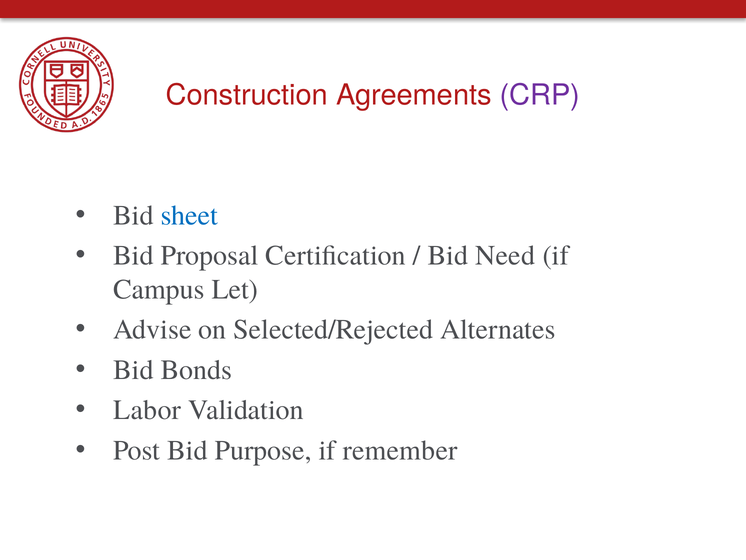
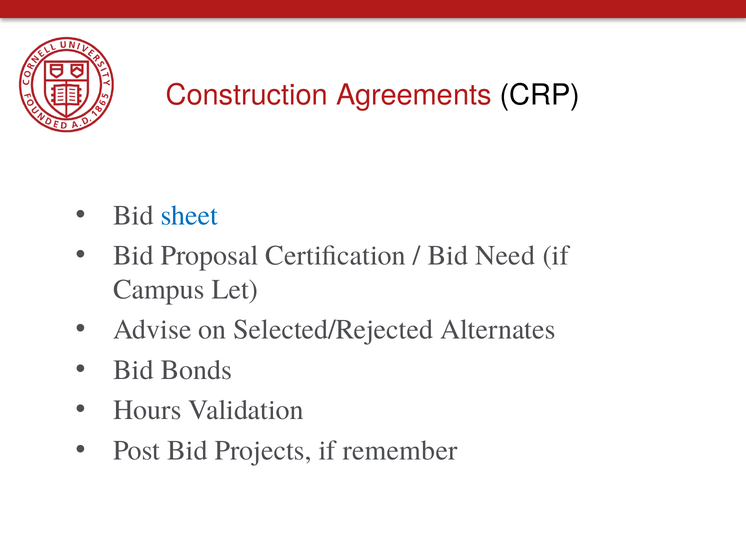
CRP colour: purple -> black
Labor: Labor -> Hours
Purpose: Purpose -> Projects
